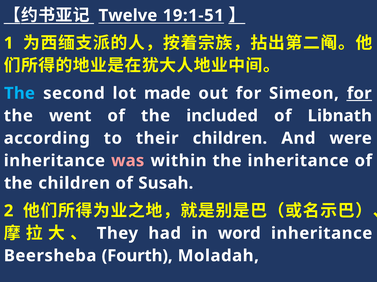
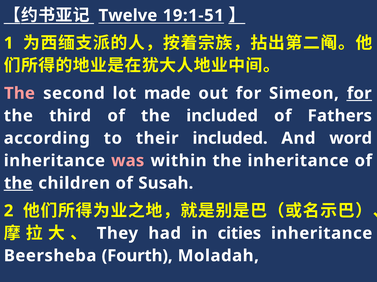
The at (19, 94) colour: light blue -> pink
went: went -> third
Libnath: Libnath -> Fathers
their children: children -> included
were: were -> word
the at (18, 184) underline: none -> present
word: word -> cities
